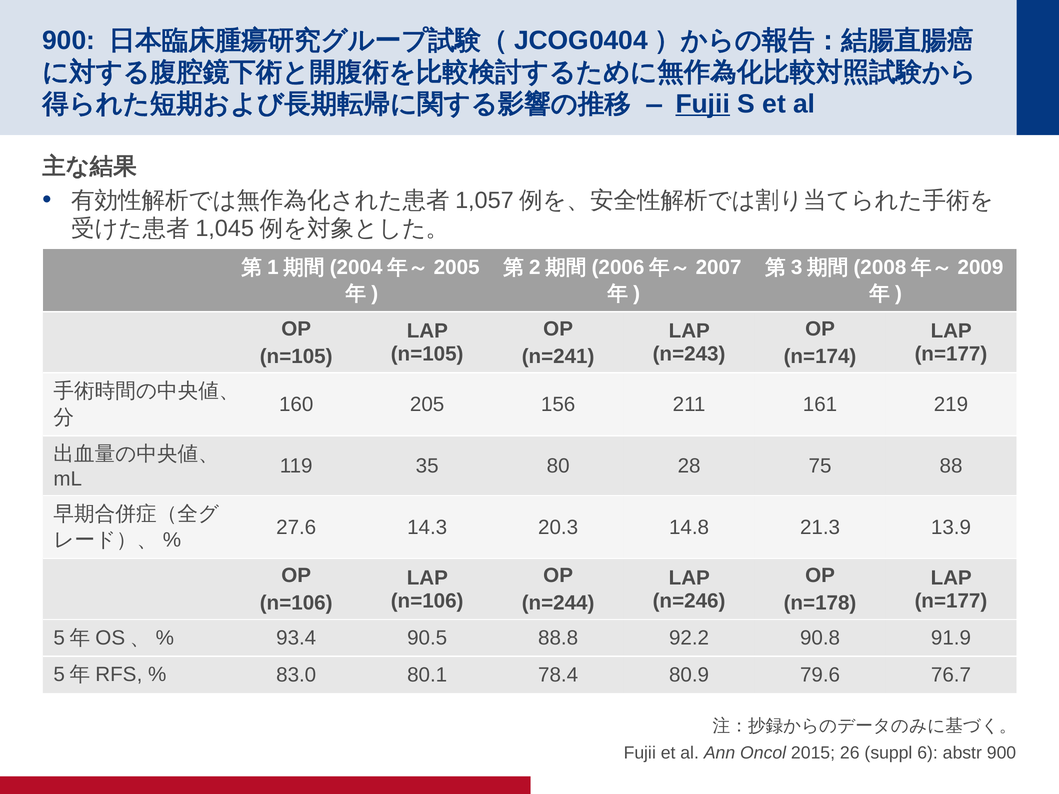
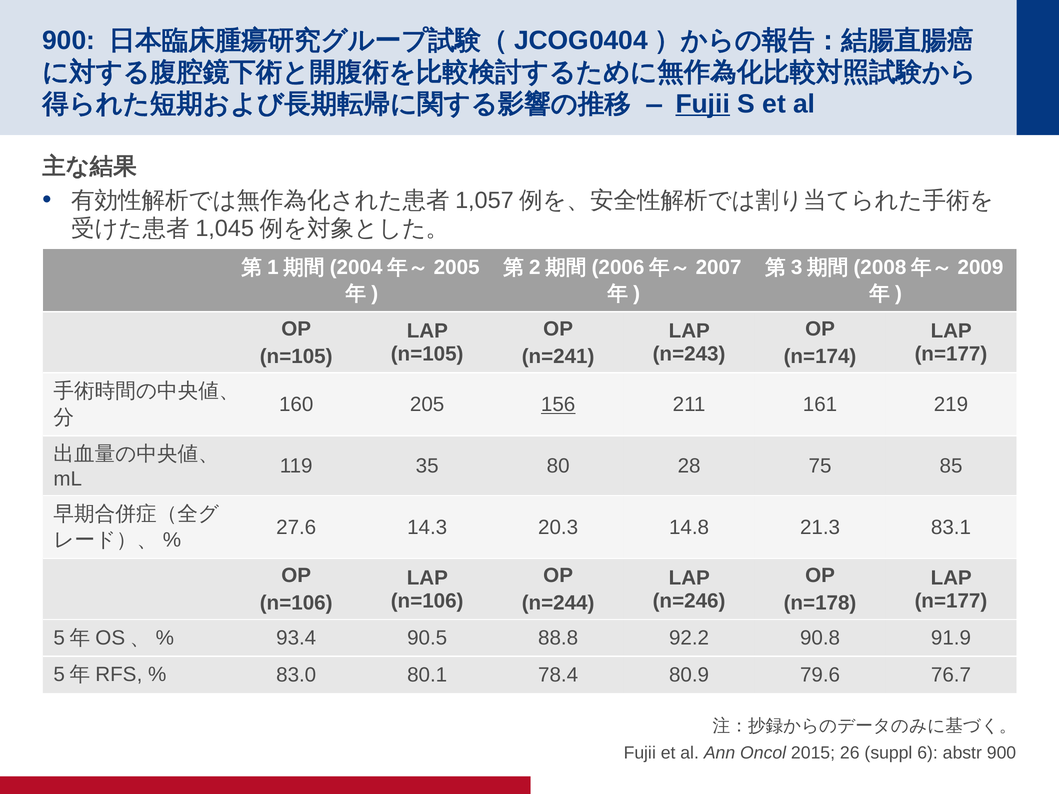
156 underline: none -> present
88: 88 -> 85
13.9: 13.9 -> 83.1
